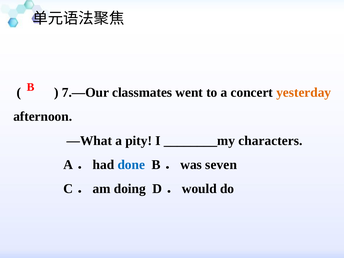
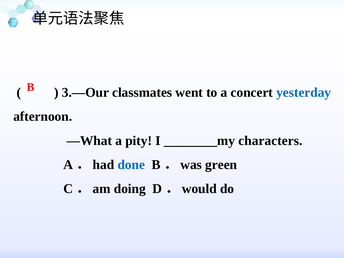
7.—Our: 7.—Our -> 3.—Our
yesterday colour: orange -> blue
seven: seven -> green
